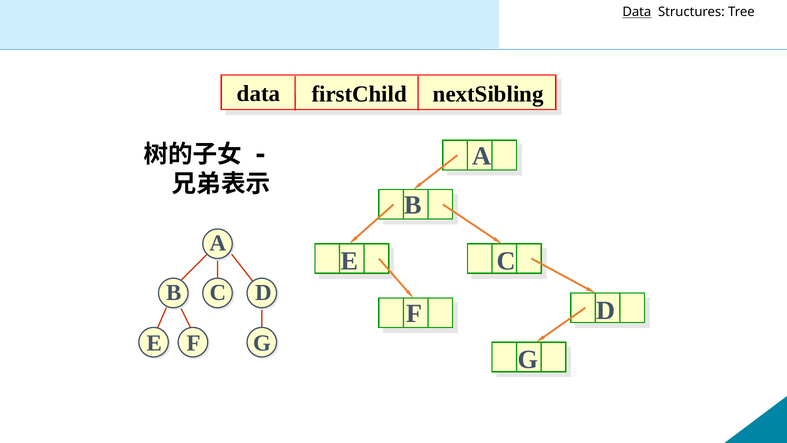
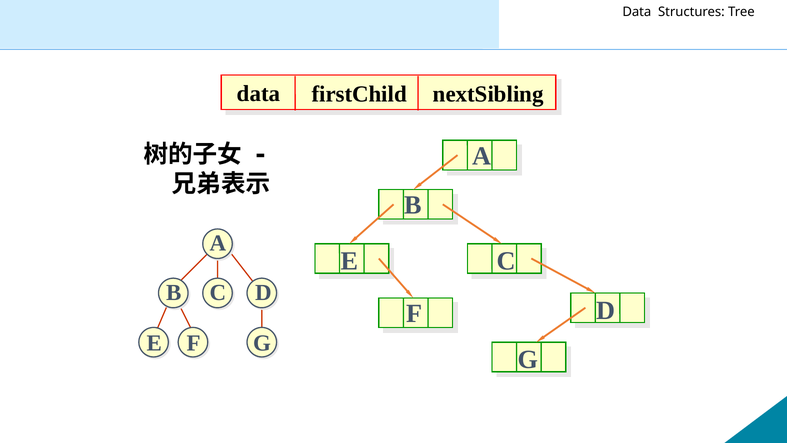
Data at (637, 12) underline: present -> none
